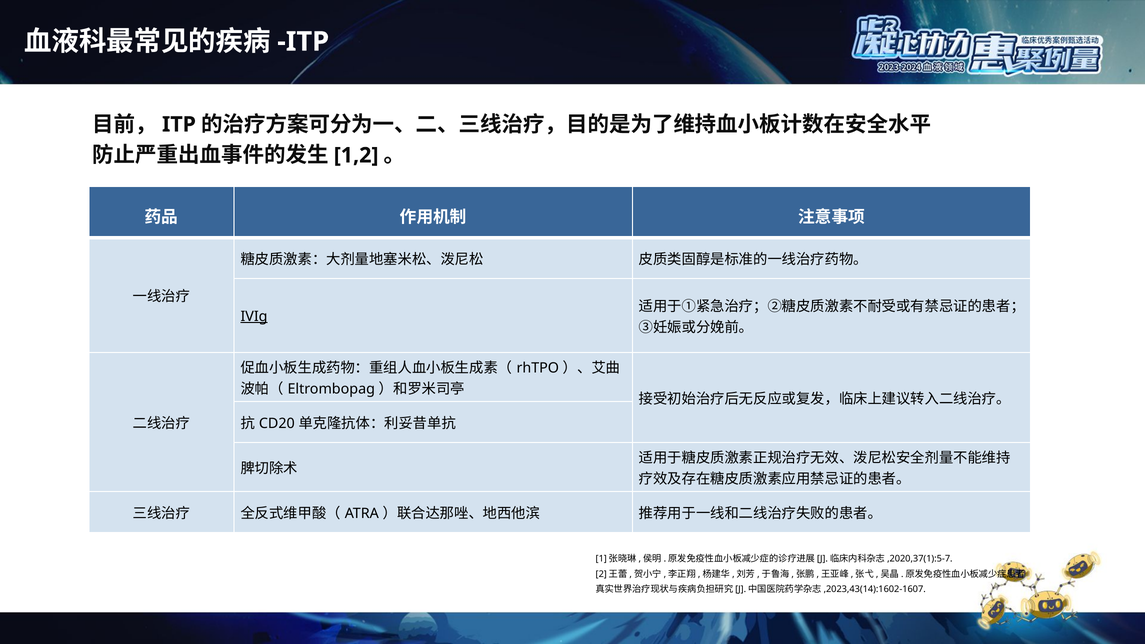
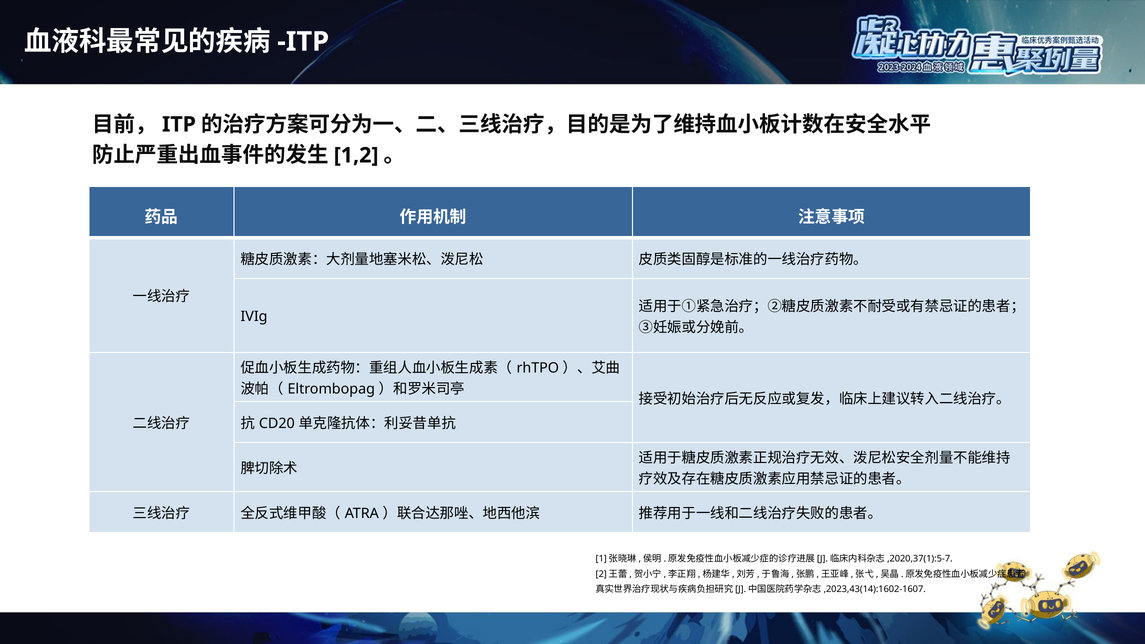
IVIg underline: present -> none
